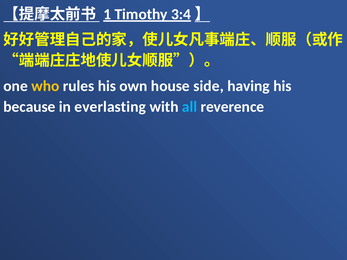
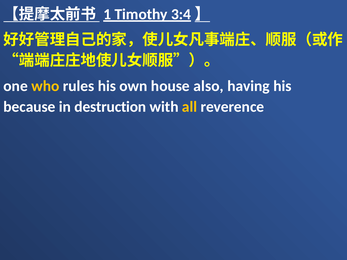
side: side -> also
everlasting: everlasting -> destruction
all colour: light blue -> yellow
